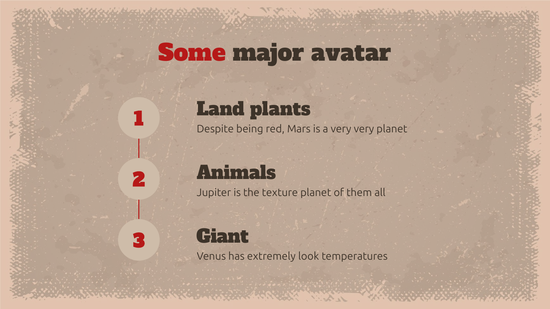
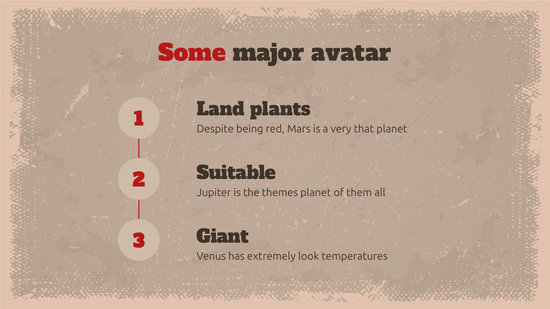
very very: very -> that
Animals: Animals -> Suitable
texture: texture -> themes
